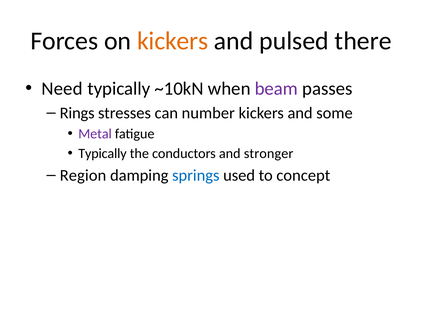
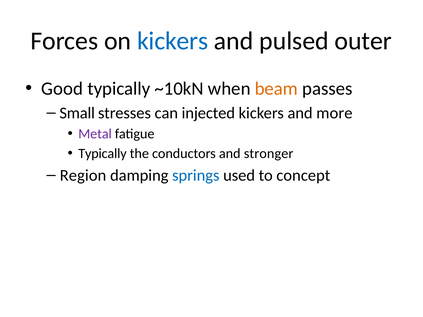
kickers at (173, 41) colour: orange -> blue
there: there -> outer
Need: Need -> Good
beam colour: purple -> orange
Rings: Rings -> Small
number: number -> injected
some: some -> more
